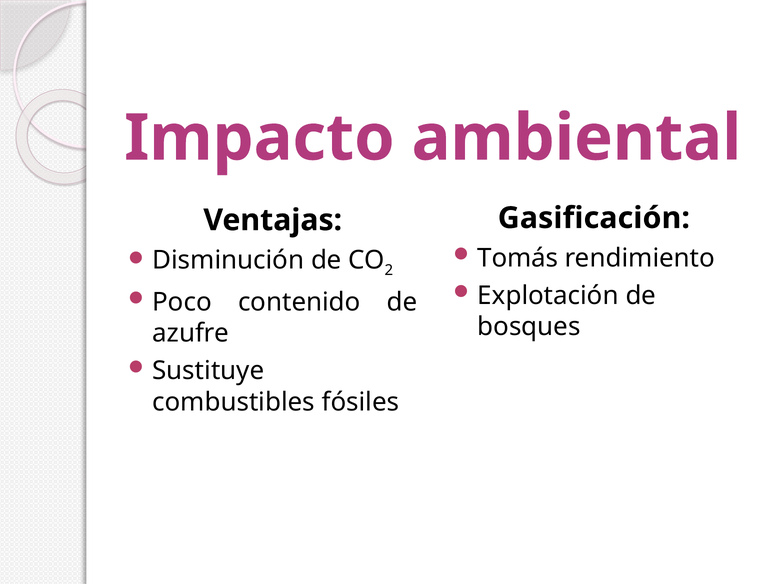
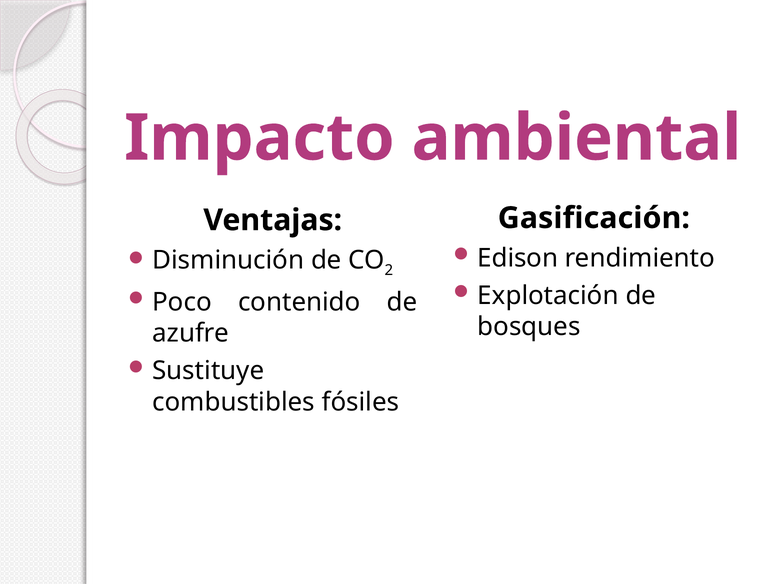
Tomás: Tomás -> Edison
